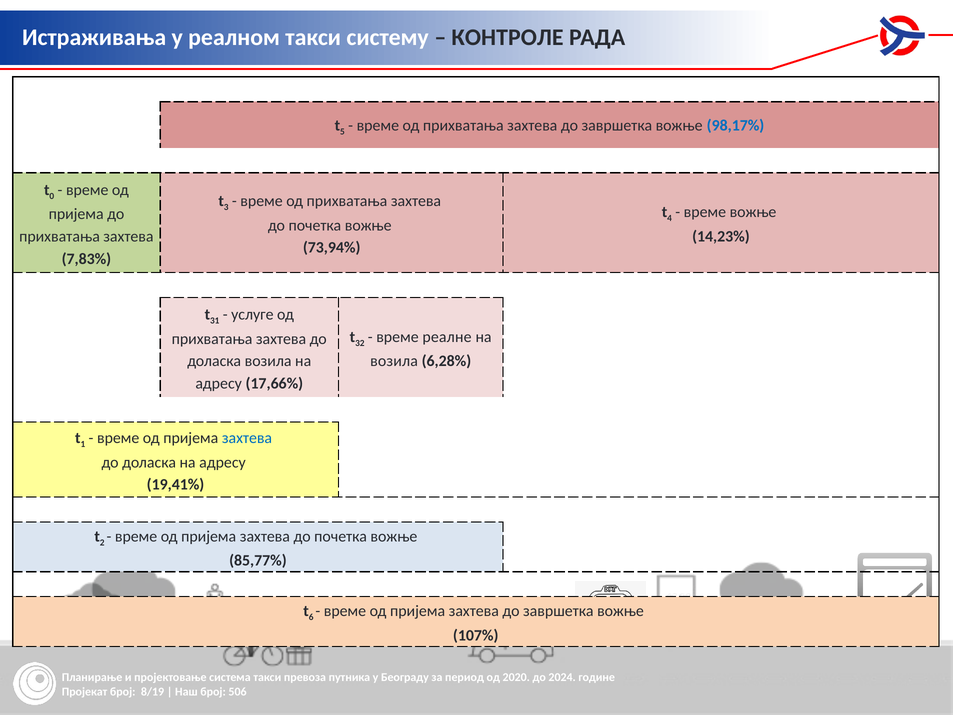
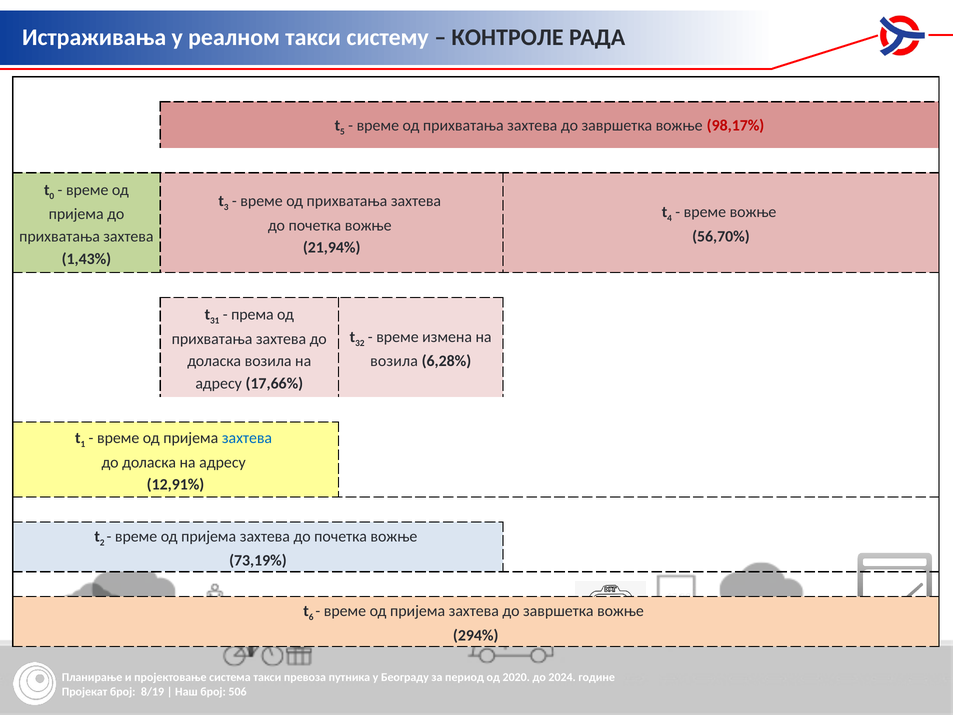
98,17% colour: blue -> red
14,23%: 14,23% -> 56,70%
73,94%: 73,94% -> 21,94%
7,83%: 7,83% -> 1,43%
услуге: услуге -> према
реалне: реалне -> измена
19,41%: 19,41% -> 12,91%
85,77%: 85,77% -> 73,19%
107%: 107% -> 294%
